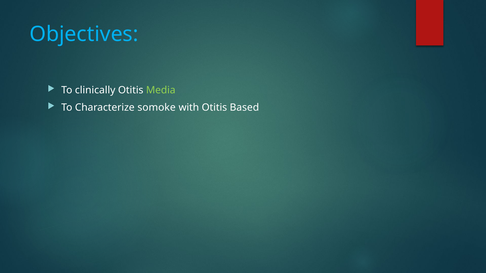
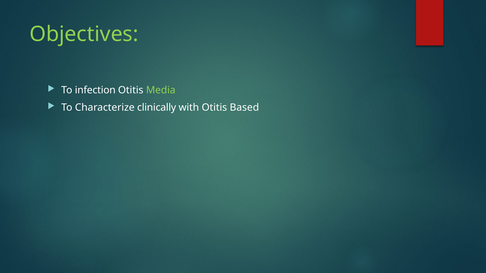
Objectives colour: light blue -> light green
clinically: clinically -> infection
somoke: somoke -> clinically
